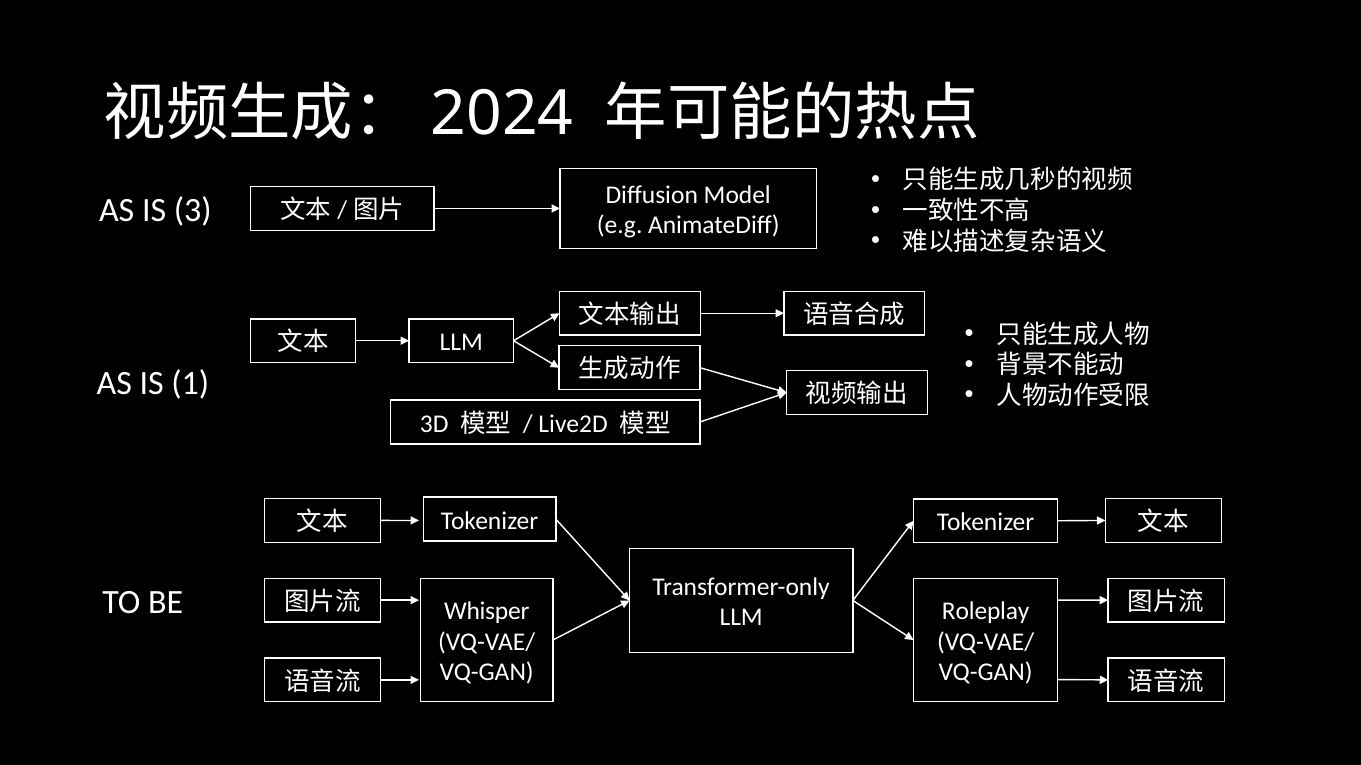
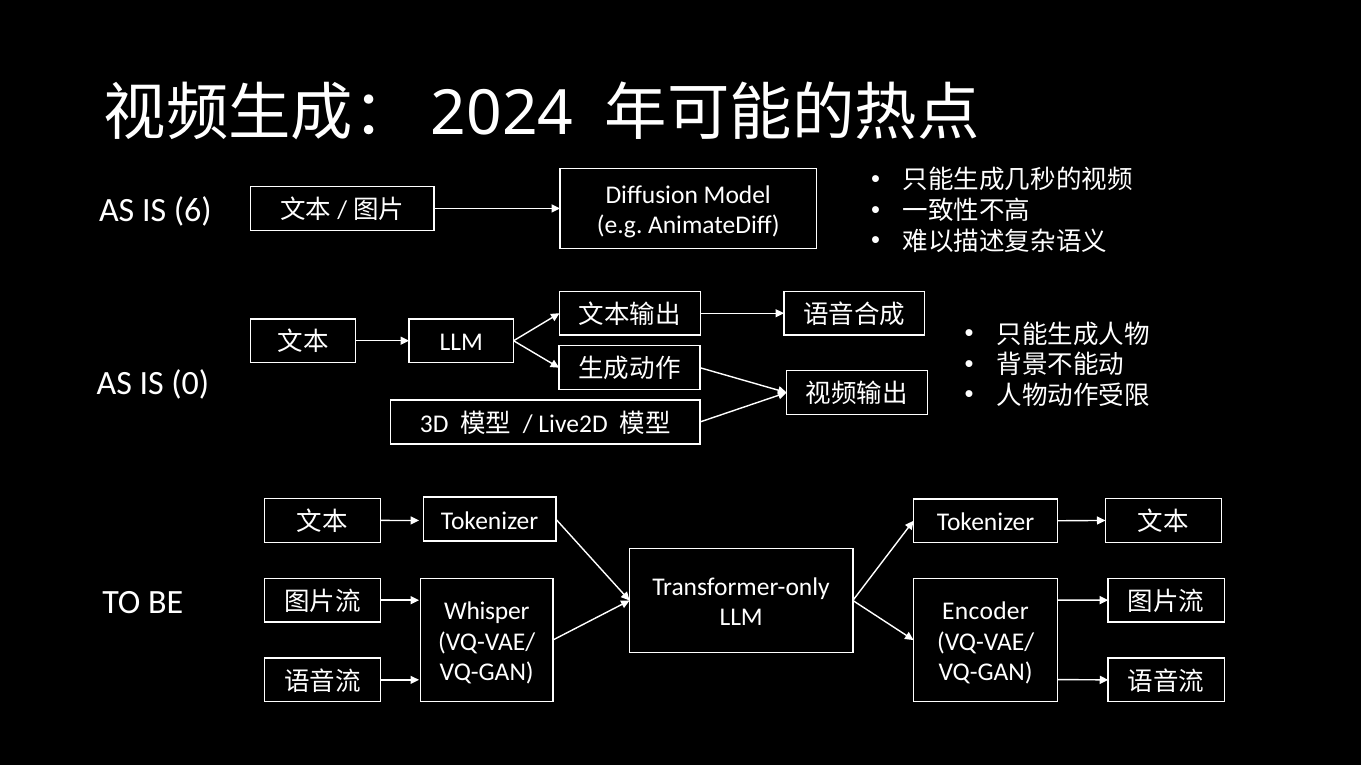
3: 3 -> 6
1: 1 -> 0
Roleplay: Roleplay -> Encoder
